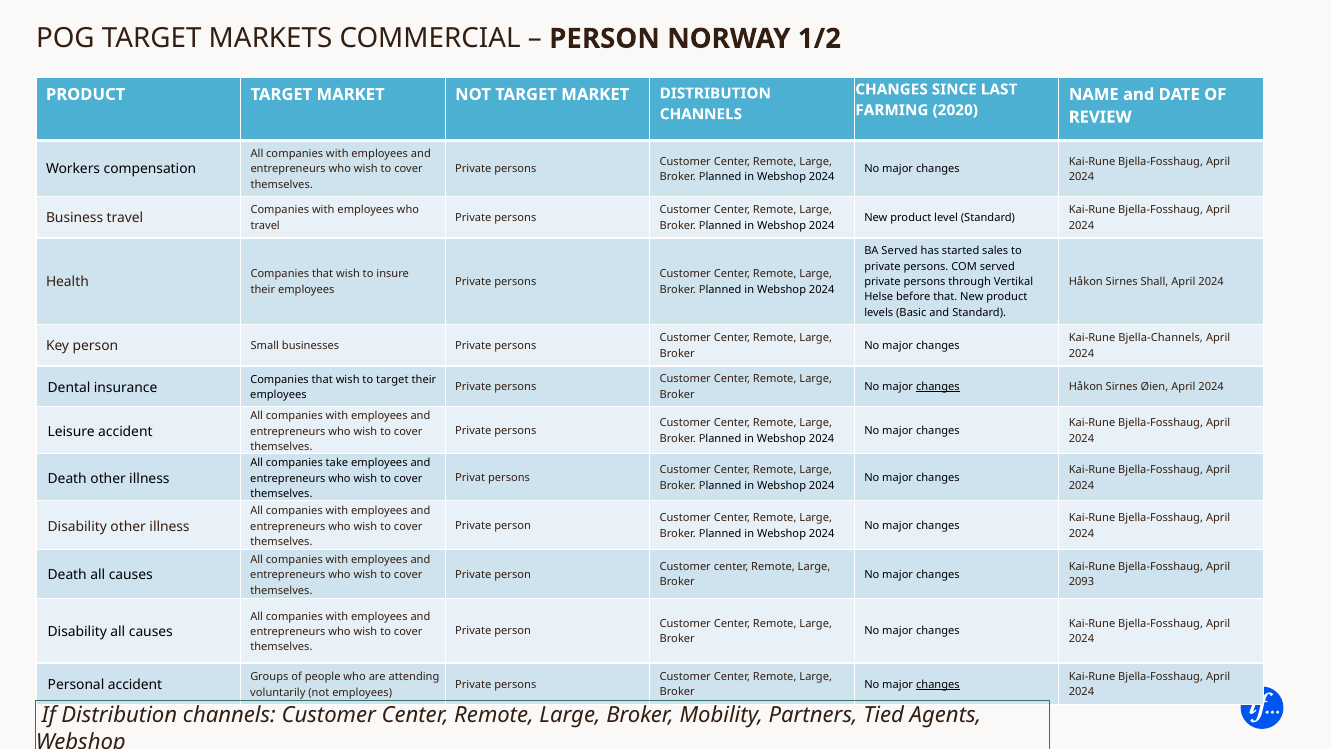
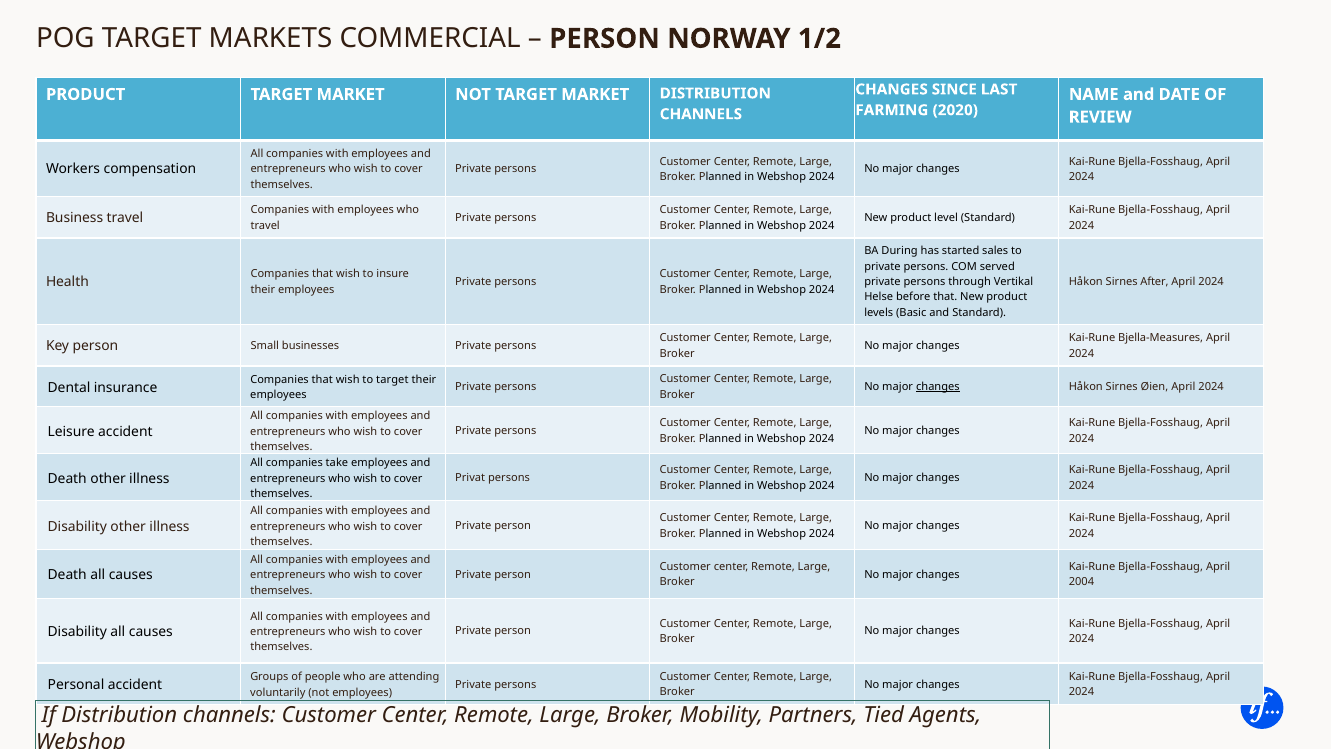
BA Served: Served -> During
Shall: Shall -> After
Bjella-Channels: Bjella-Channels -> Bjella-Measures
2093: 2093 -> 2004
changes at (938, 684) underline: present -> none
